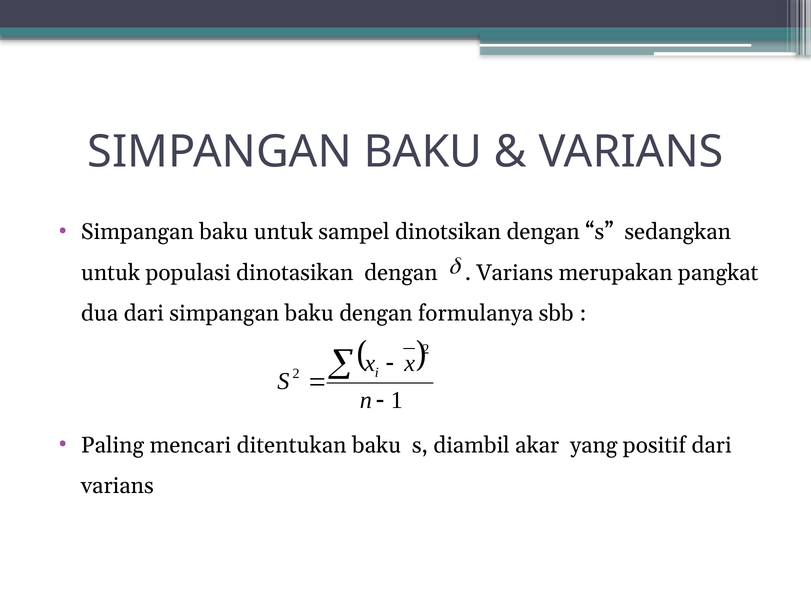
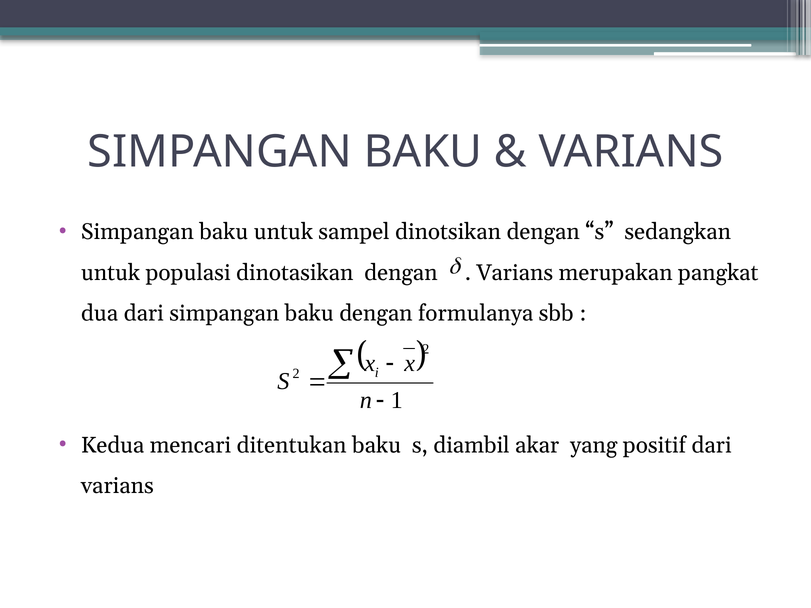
Paling: Paling -> Kedua
